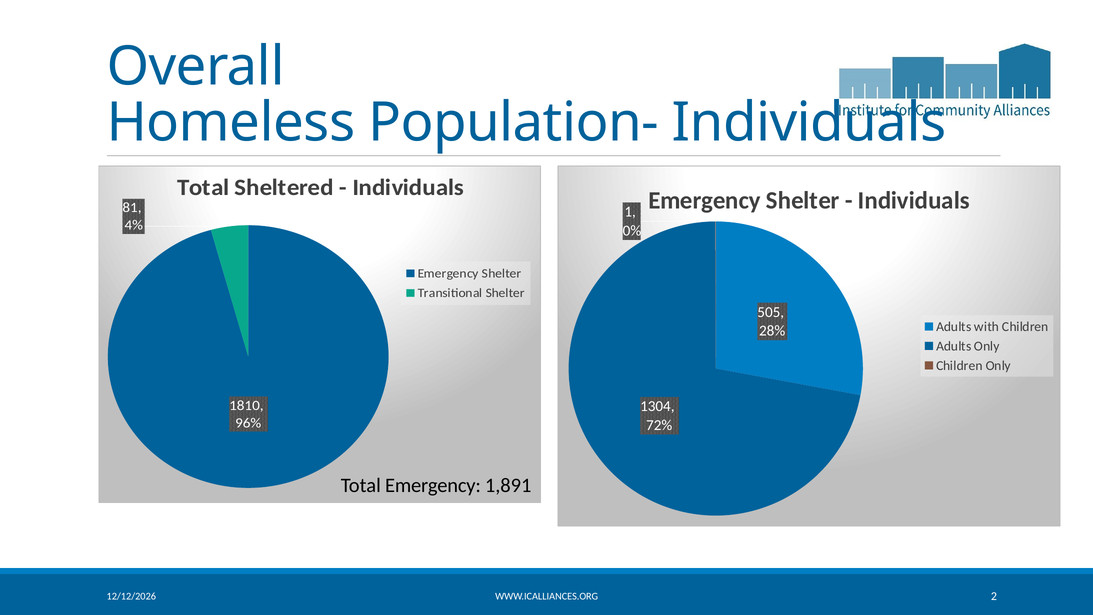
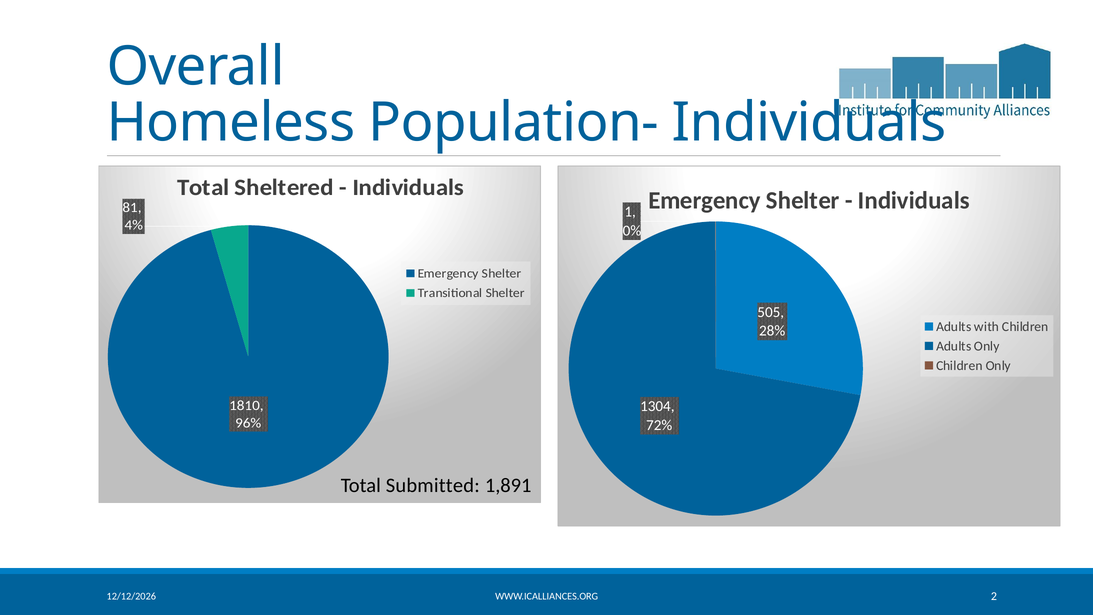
Total Emergency: Emergency -> Submitted
